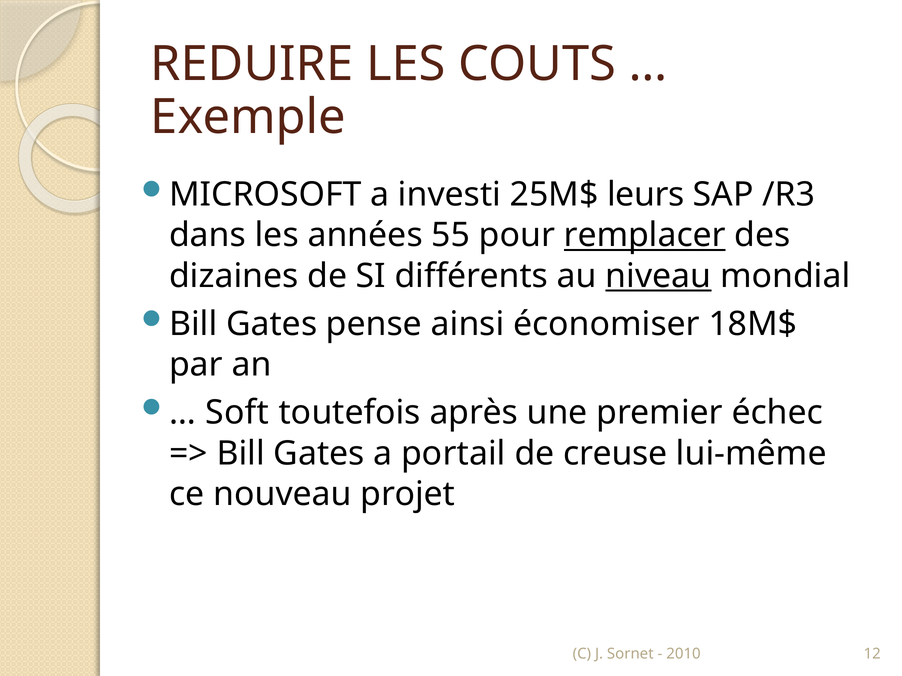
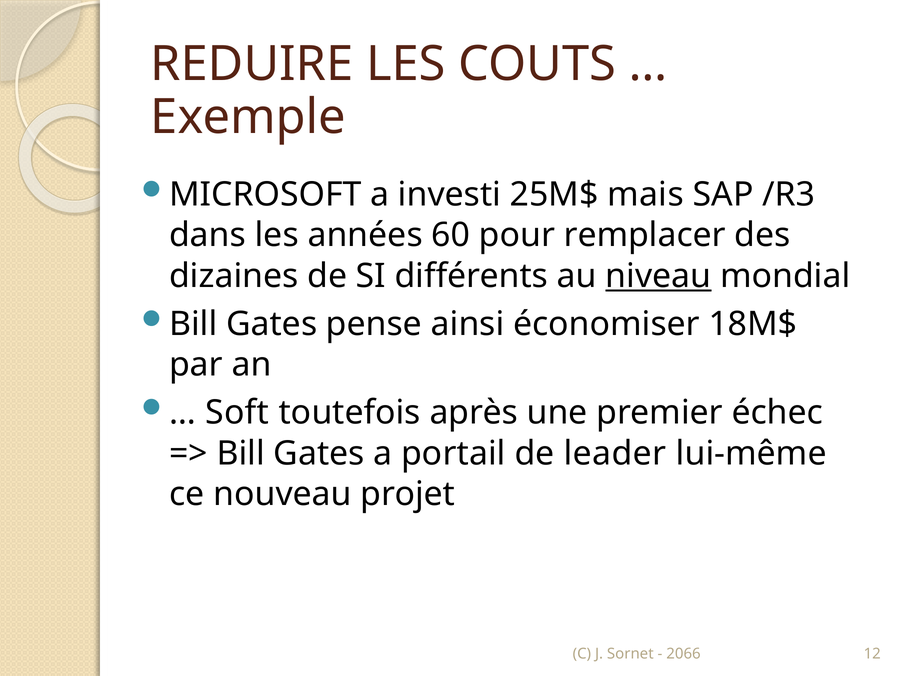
leurs: leurs -> mais
55: 55 -> 60
remplacer underline: present -> none
creuse: creuse -> leader
2010: 2010 -> 2066
